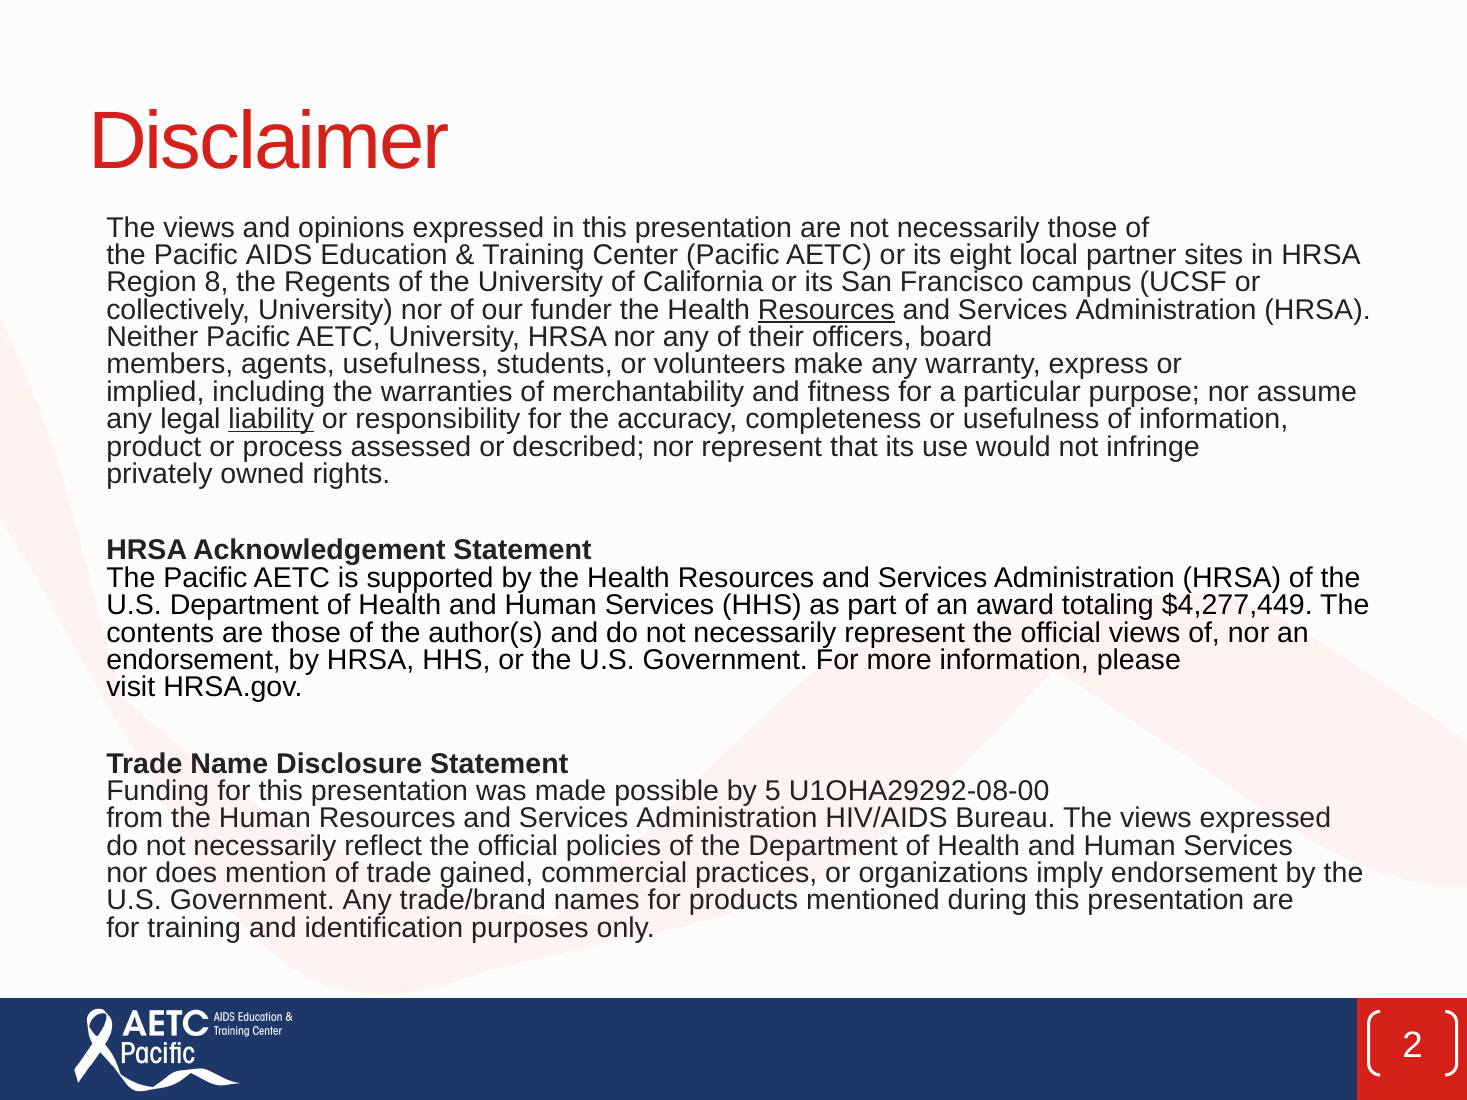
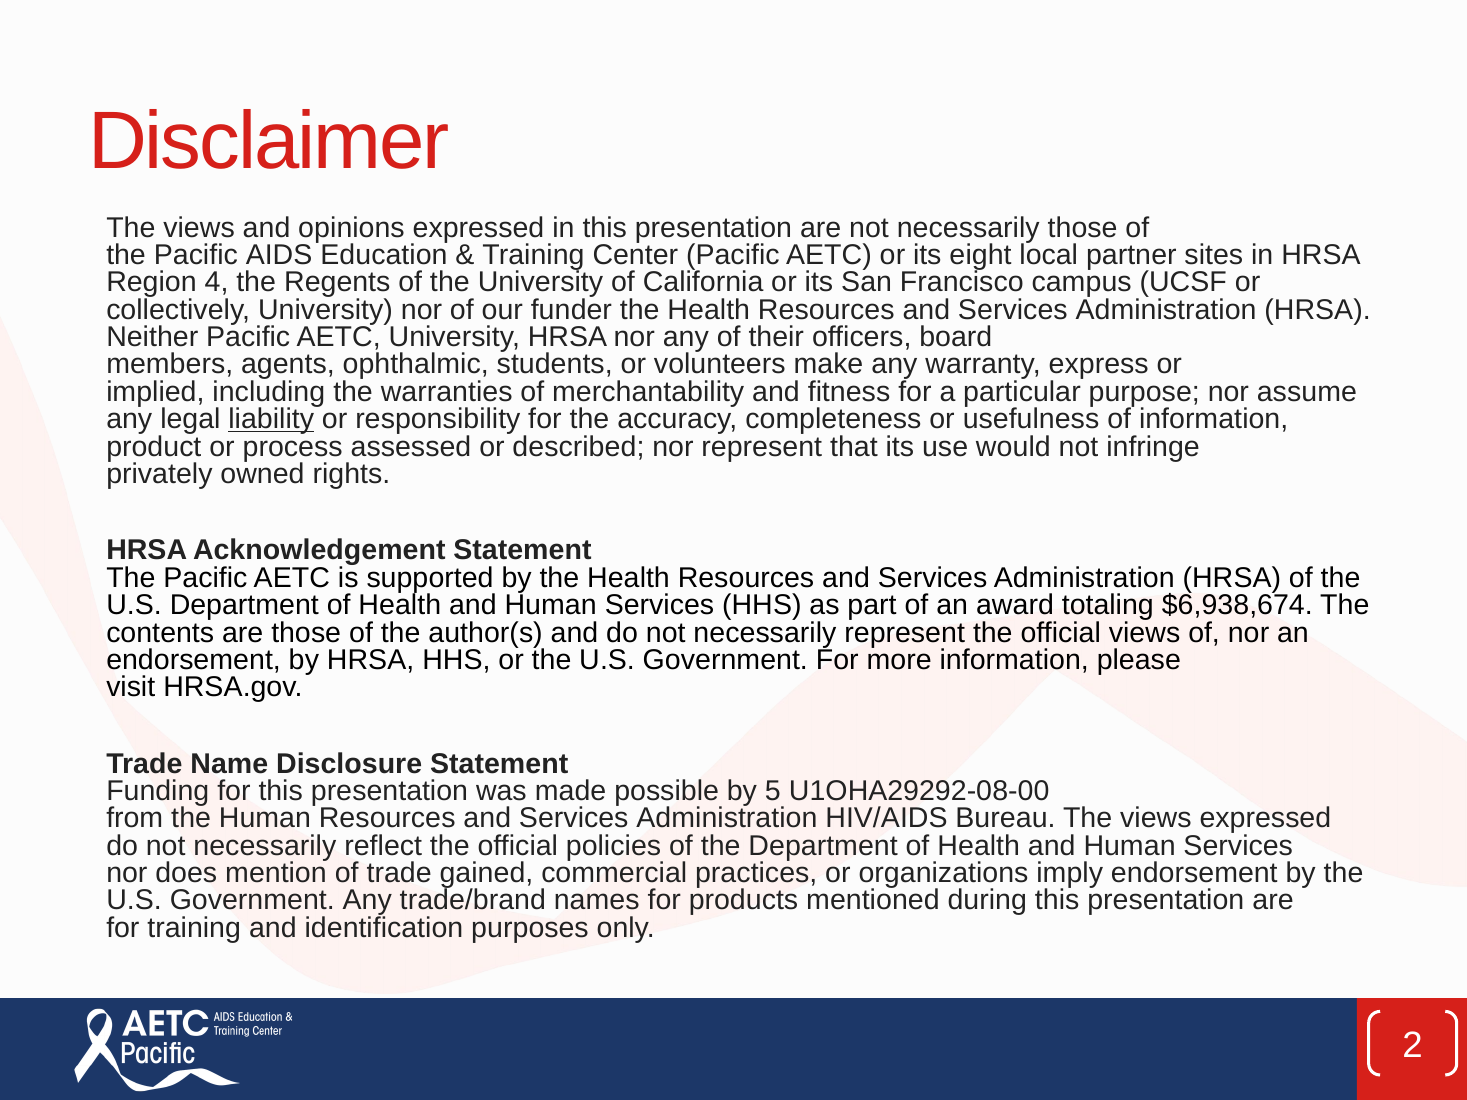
8: 8 -> 4
Resources at (826, 310) underline: present -> none
agents usefulness: usefulness -> ophthalmic
$4,277,449: $4,277,449 -> $6,938,674
